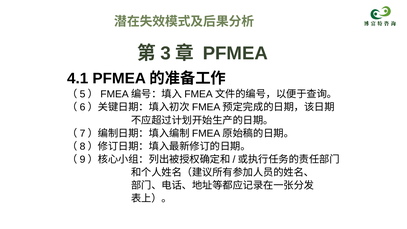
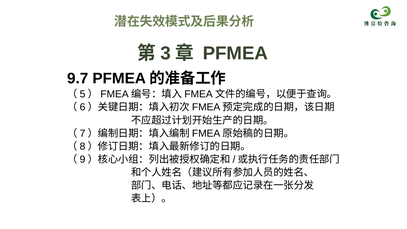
4.1: 4.1 -> 9.7
